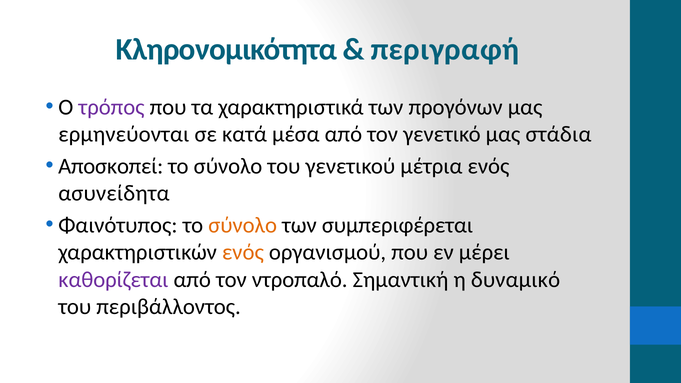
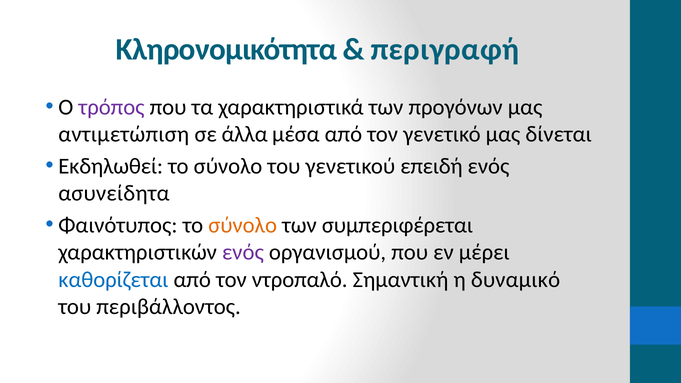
ερμηνεύονται: ερμηνεύονται -> αντιμετώπιση
κατά: κατά -> άλλα
στάδια: στάδια -> δίνεται
Αποσκοπεί: Αποσκοπεί -> Εκδηλωθεί
μέτρια: μέτρια -> επειδή
ενός at (243, 252) colour: orange -> purple
καθορίζεται colour: purple -> blue
